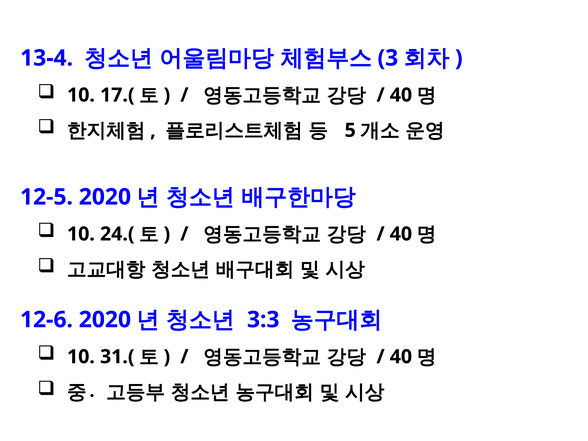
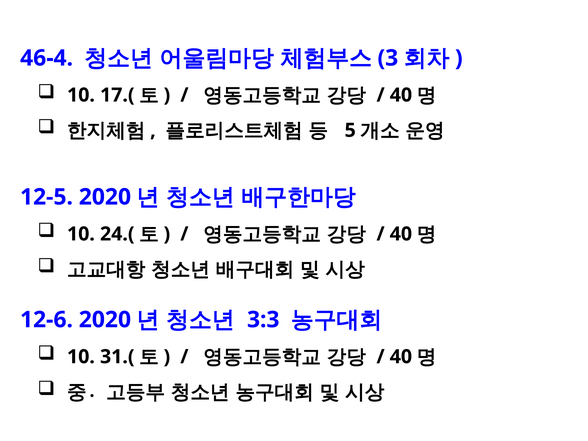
13-4: 13-4 -> 46-4
